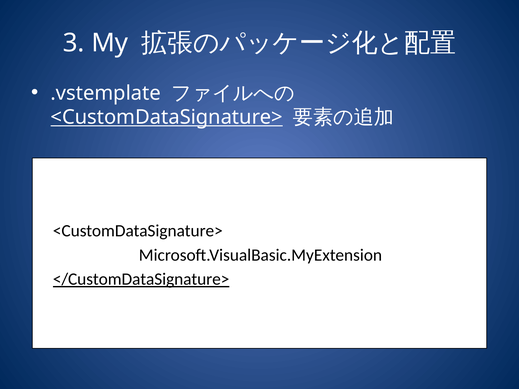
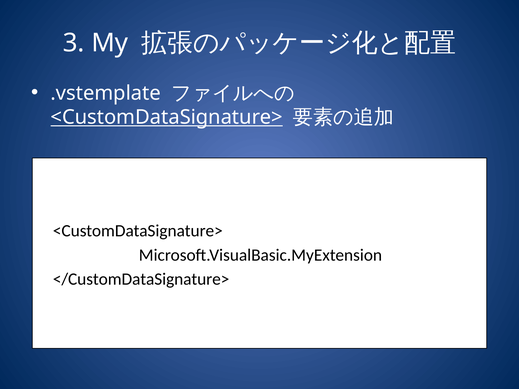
</CustomDataSignature> underline: present -> none
